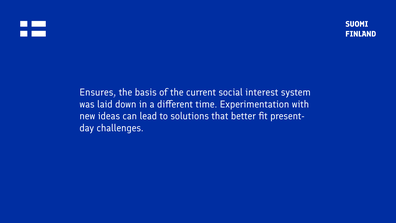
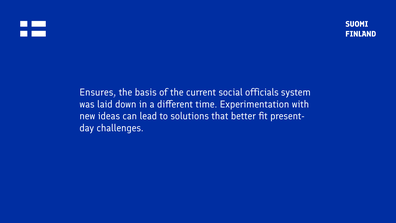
interest: interest -> officials
